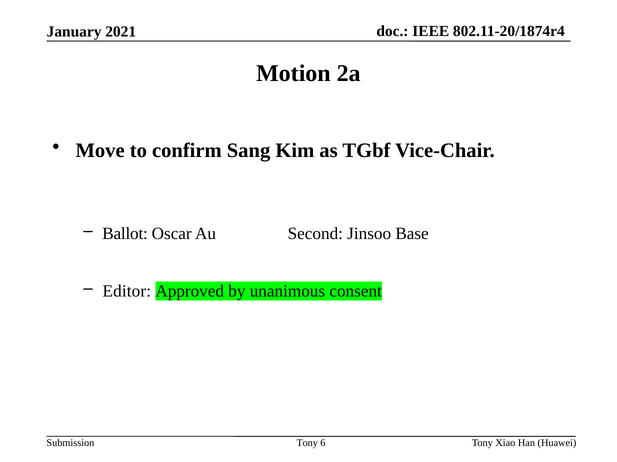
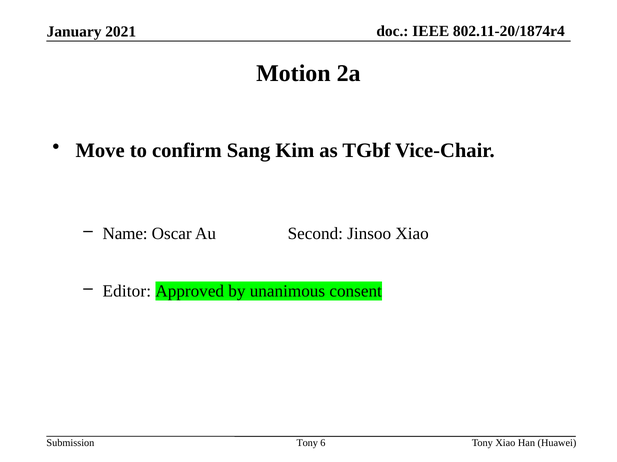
Ballot: Ballot -> Name
Jinsoo Base: Base -> Xiao
